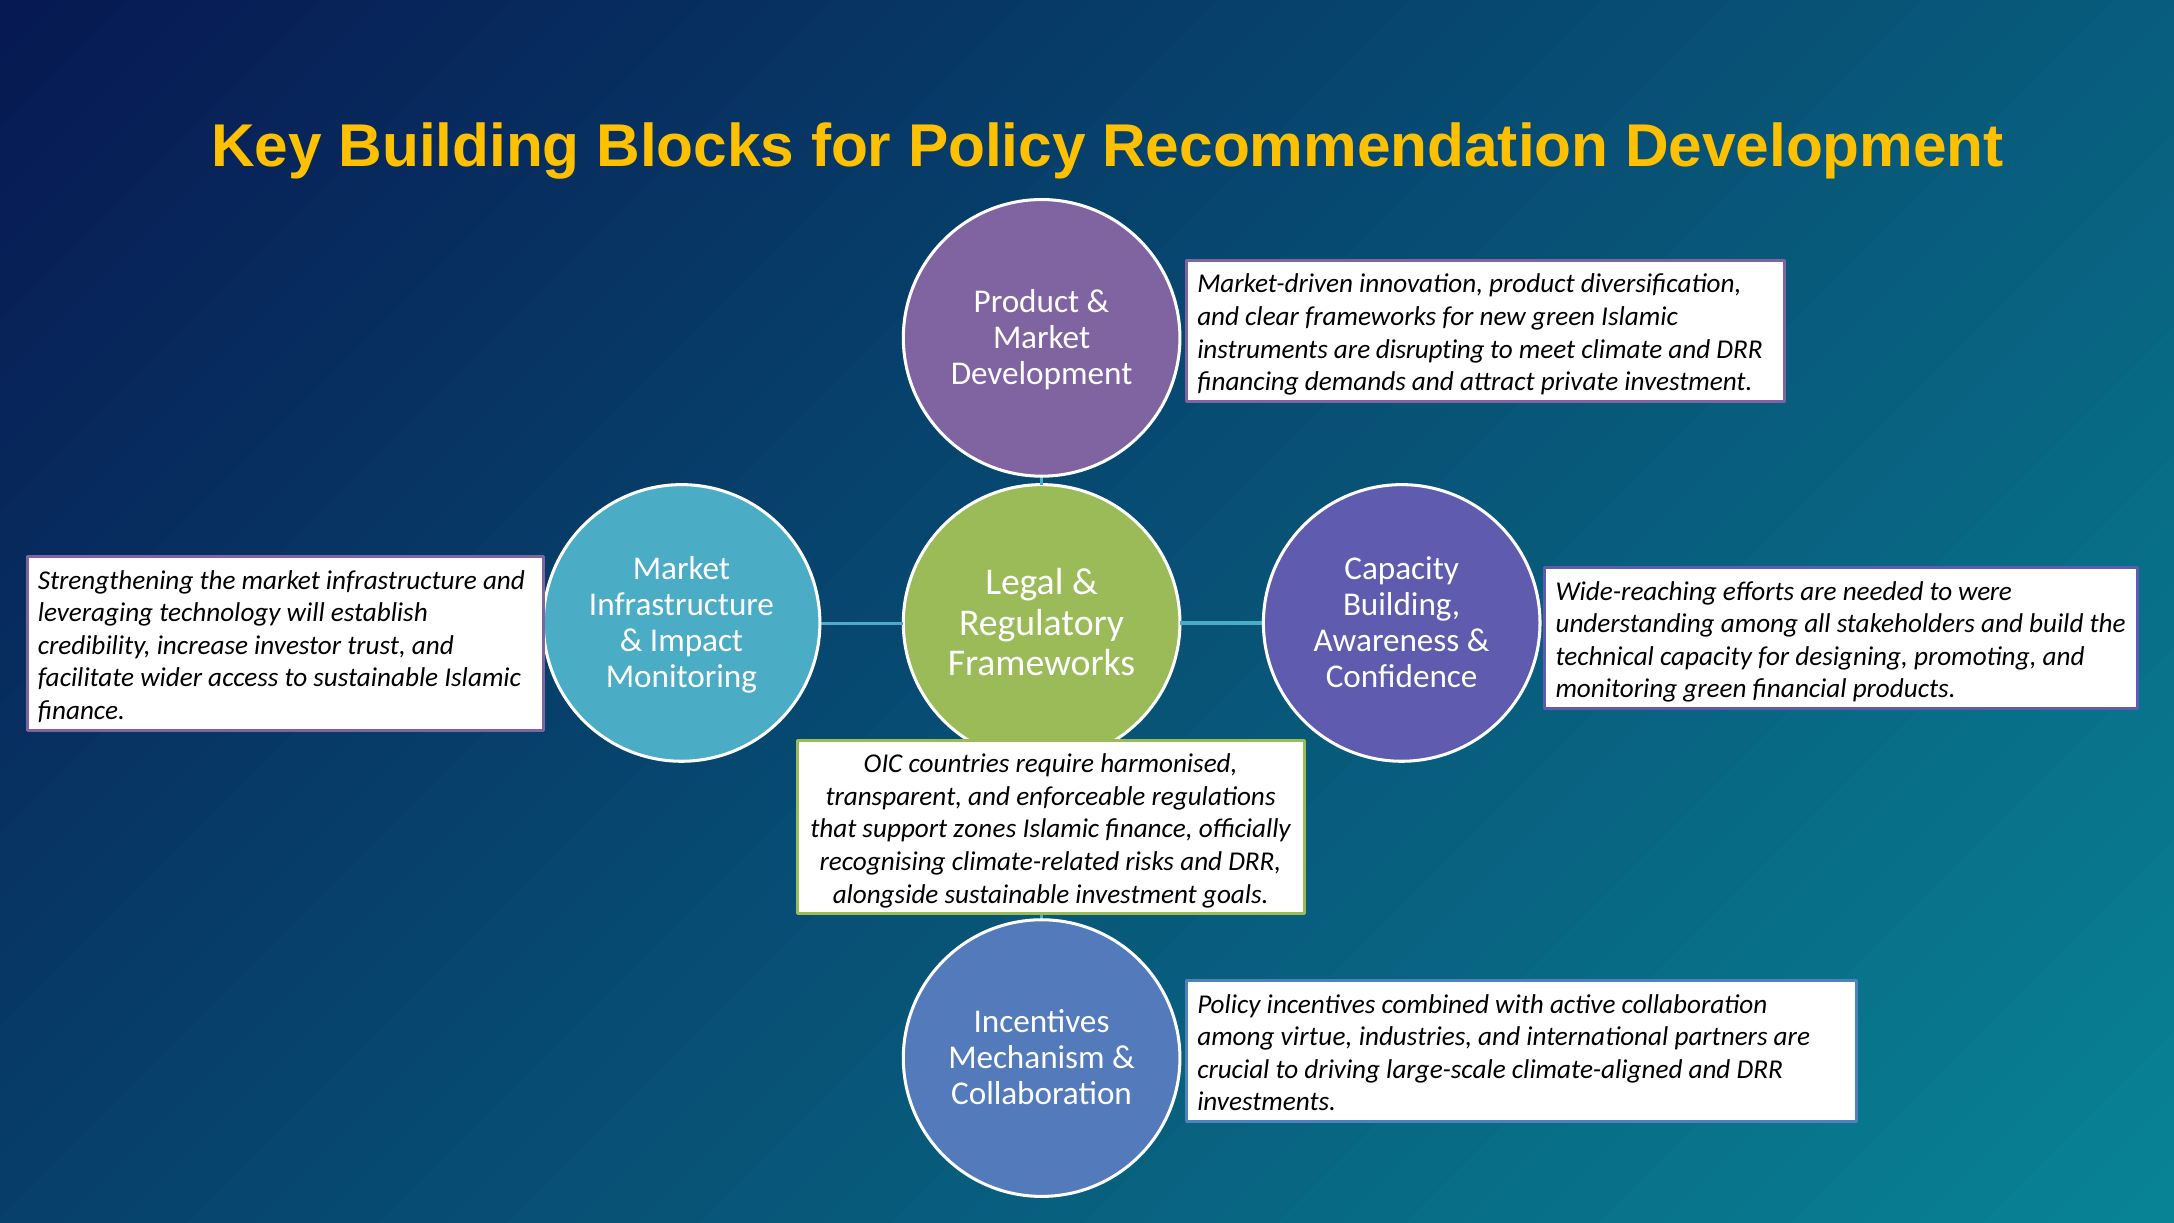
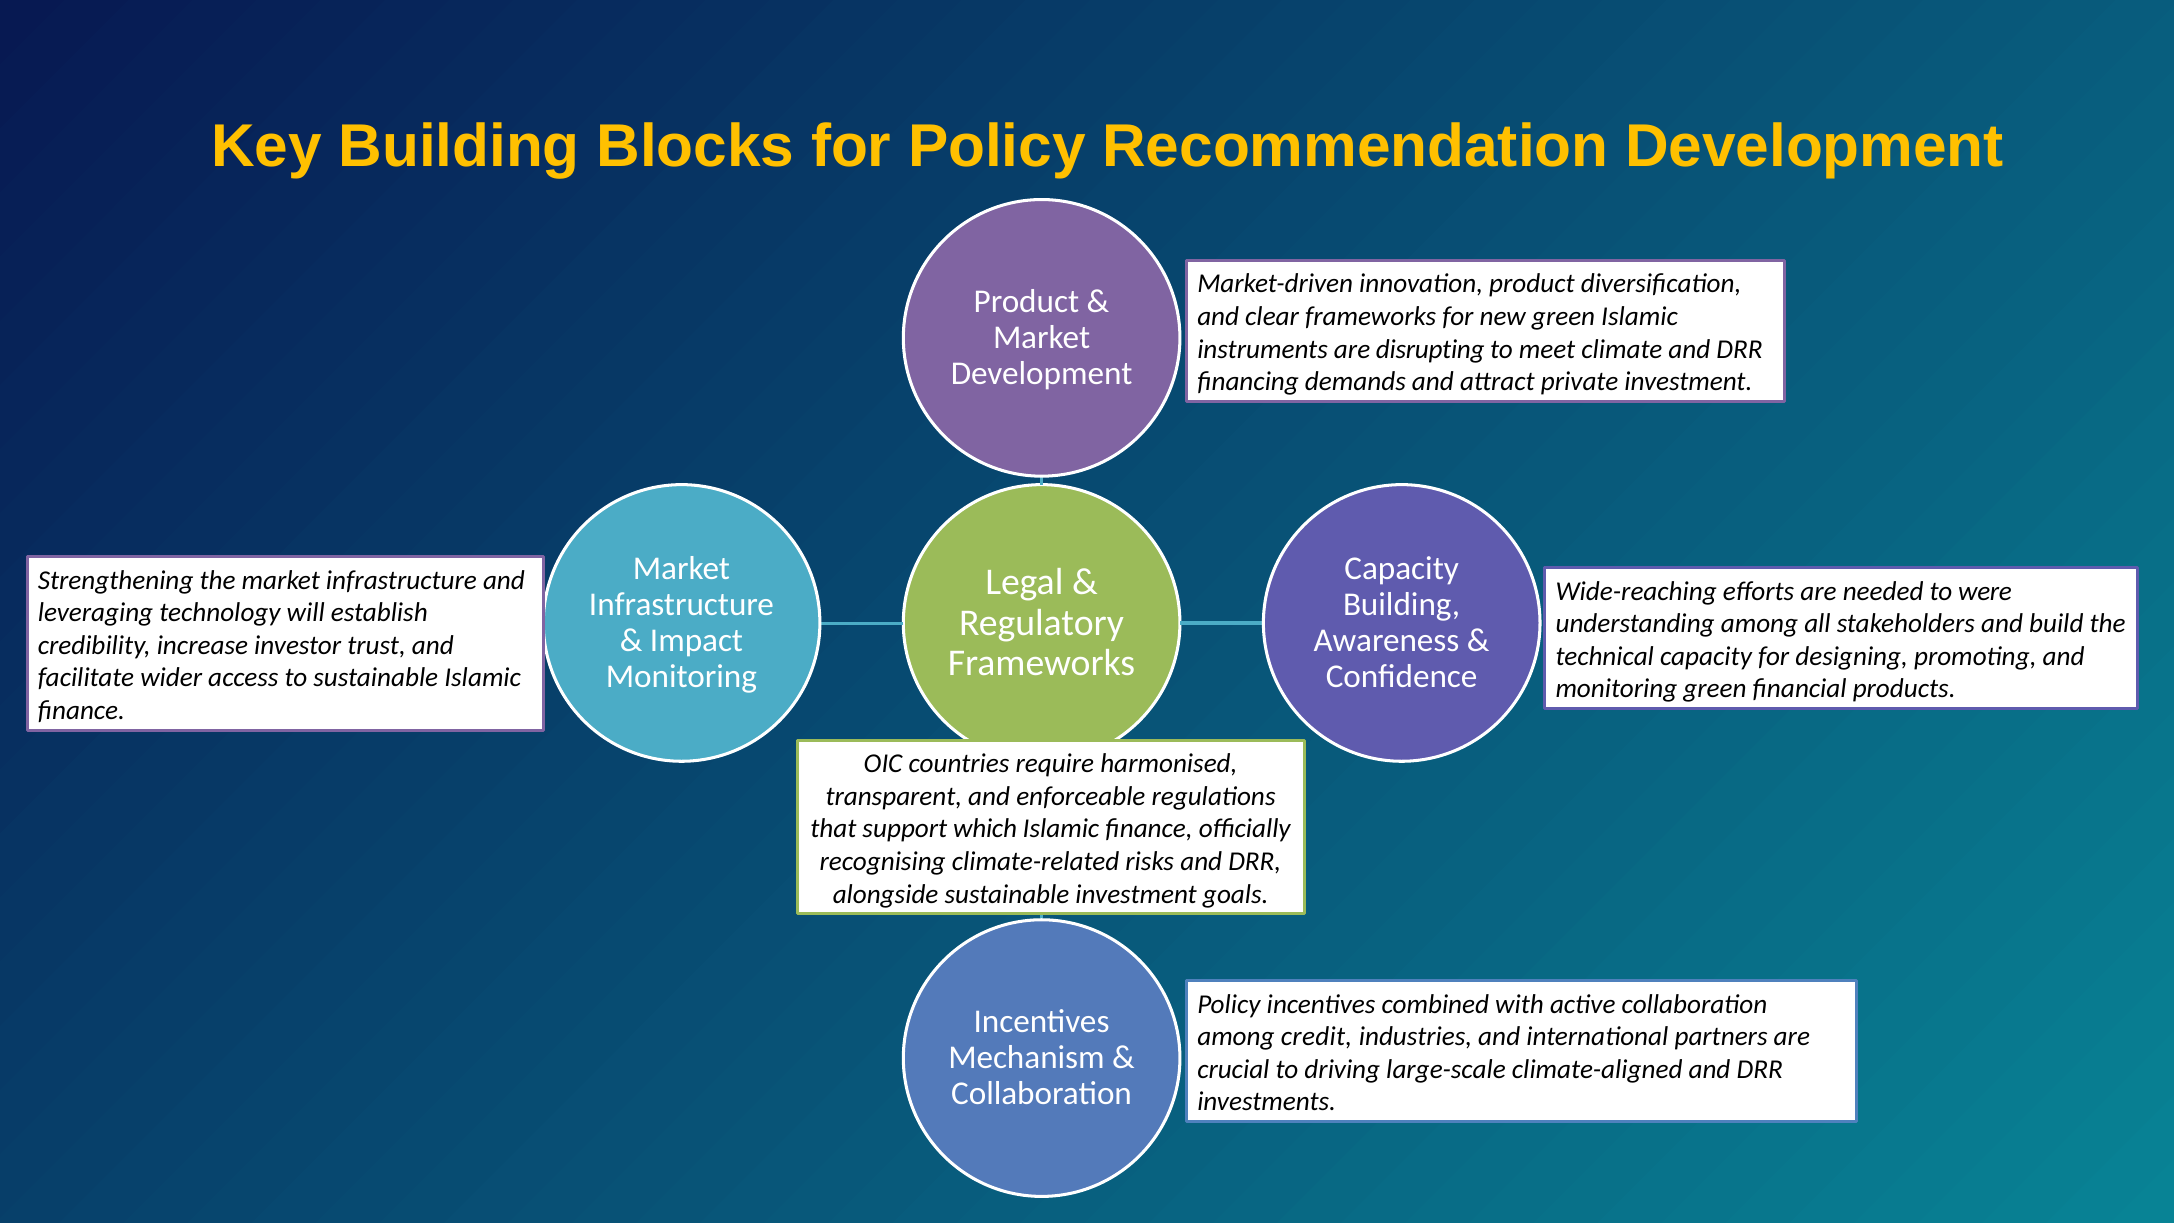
zones: zones -> which
virtue: virtue -> credit
